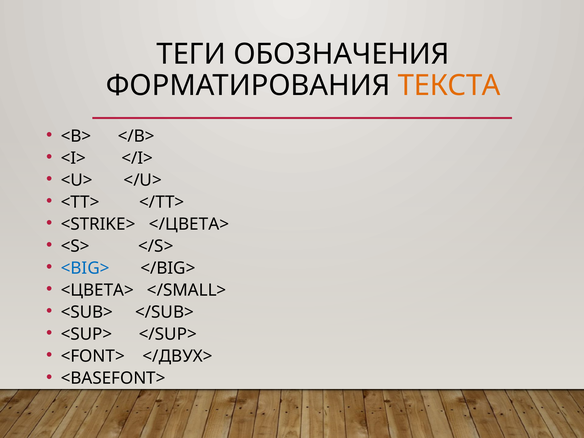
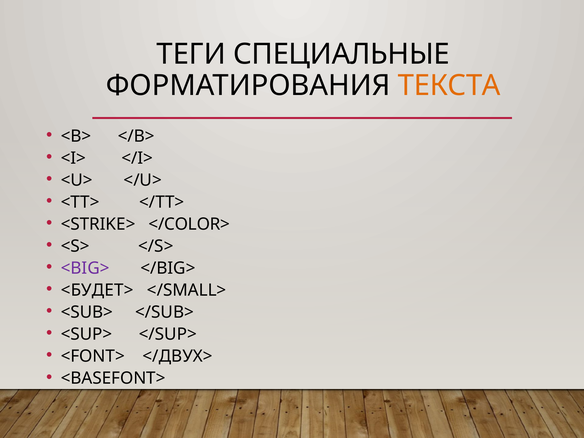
ОБОЗНАЧЕНИЯ: ОБОЗНАЧЕНИЯ -> СПЕЦИАЛЬНЫЕ
</ЦВЕТА>: </ЦВЕТА> -> </COLOR>
<BIG> colour: blue -> purple
<ЦВЕТА>: <ЦВЕТА> -> <БУДЕТ>
